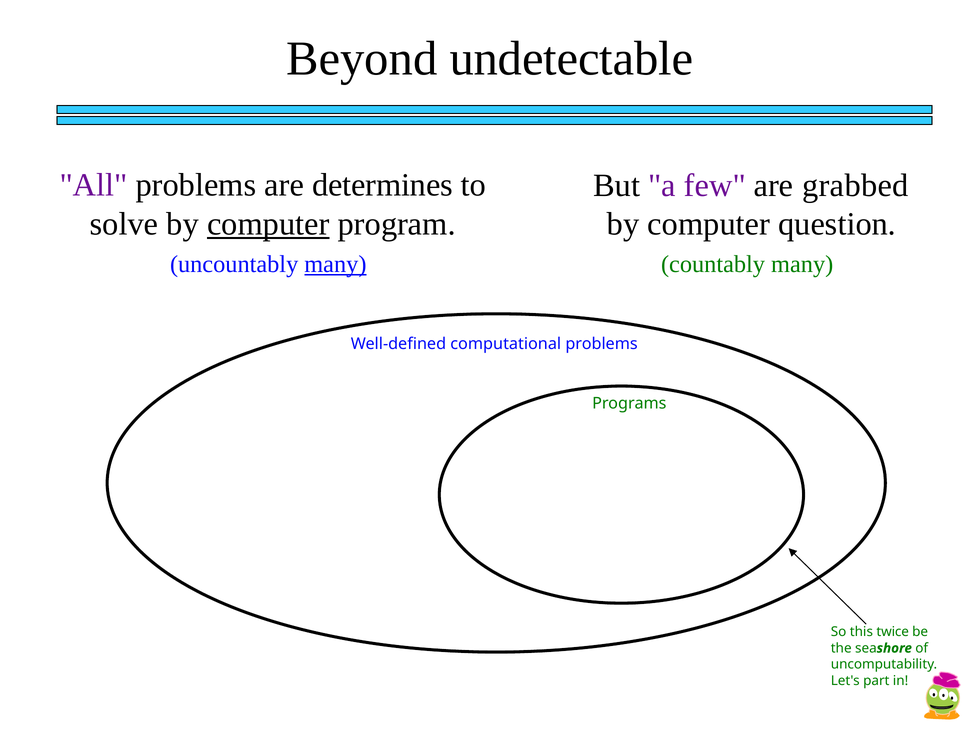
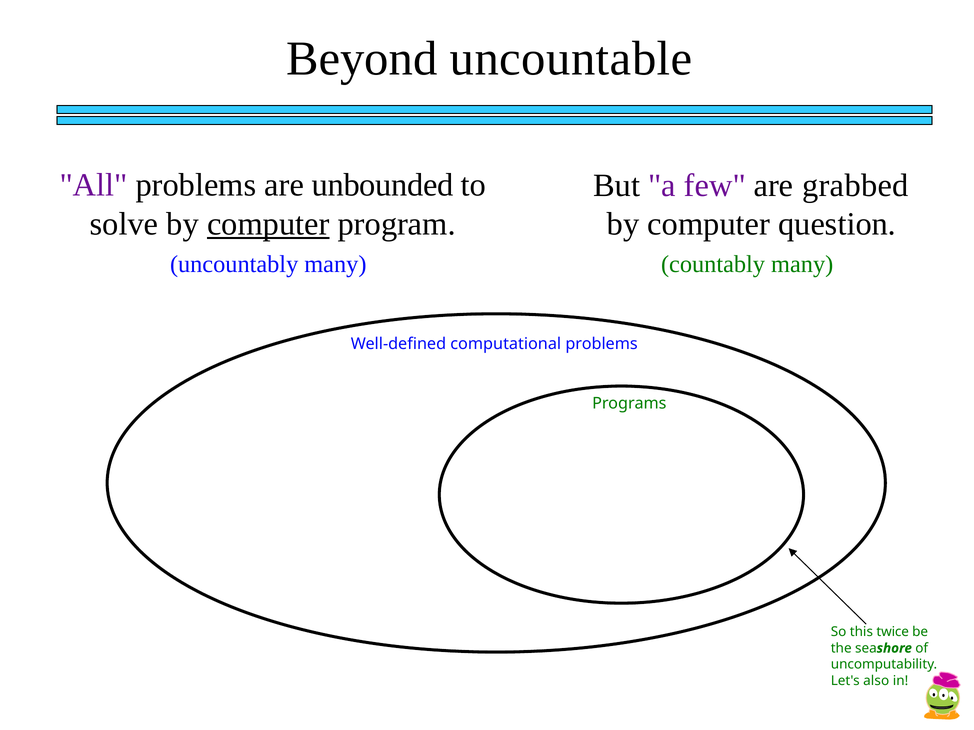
undetectable: undetectable -> uncountable
determines: determines -> unbounded
many at (335, 265) underline: present -> none
part: part -> also
